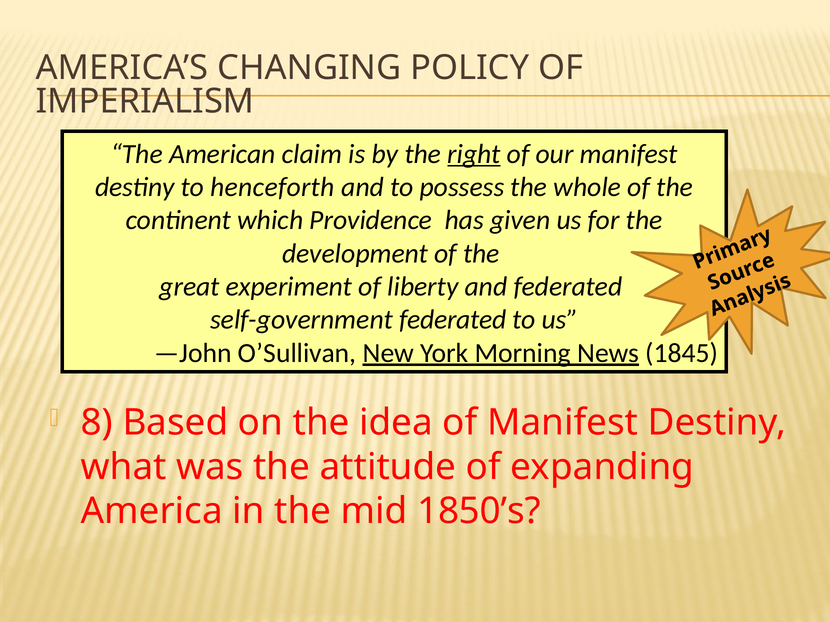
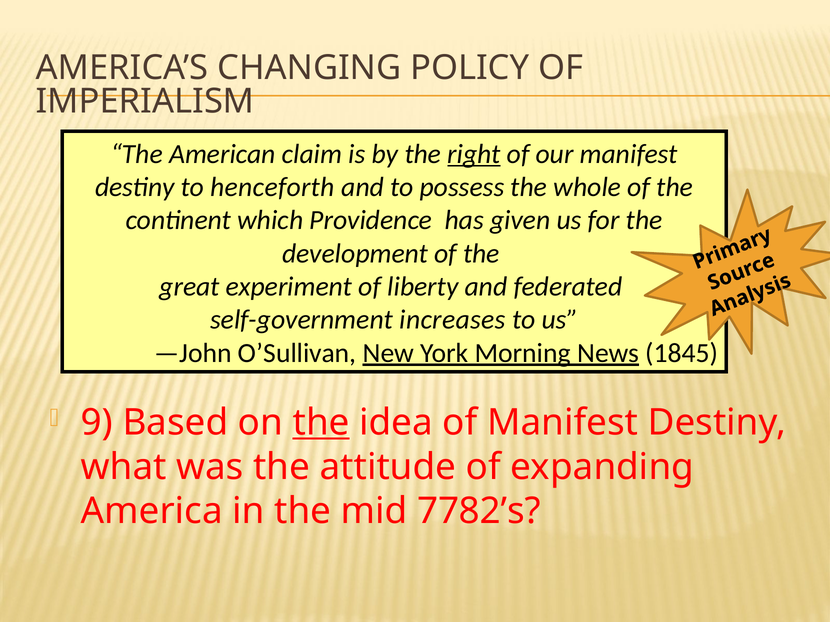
self-government federated: federated -> increases
8: 8 -> 9
the at (321, 423) underline: none -> present
1850’s: 1850’s -> 7782’s
